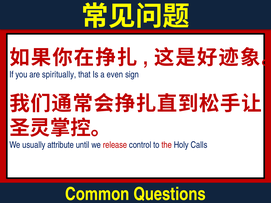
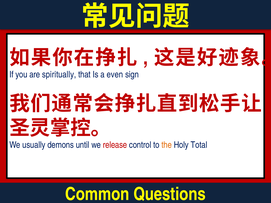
attribute: attribute -> demons
the colour: red -> orange
Calls: Calls -> Total
